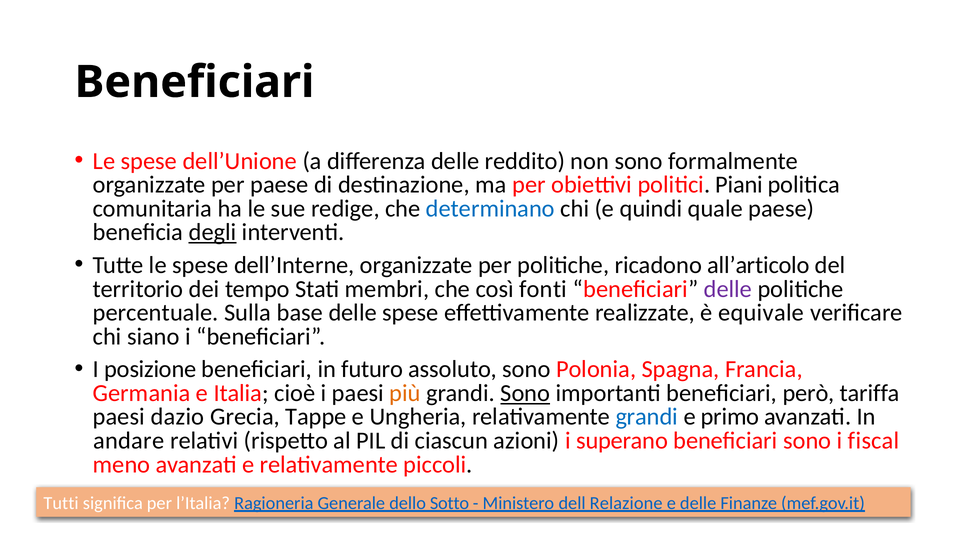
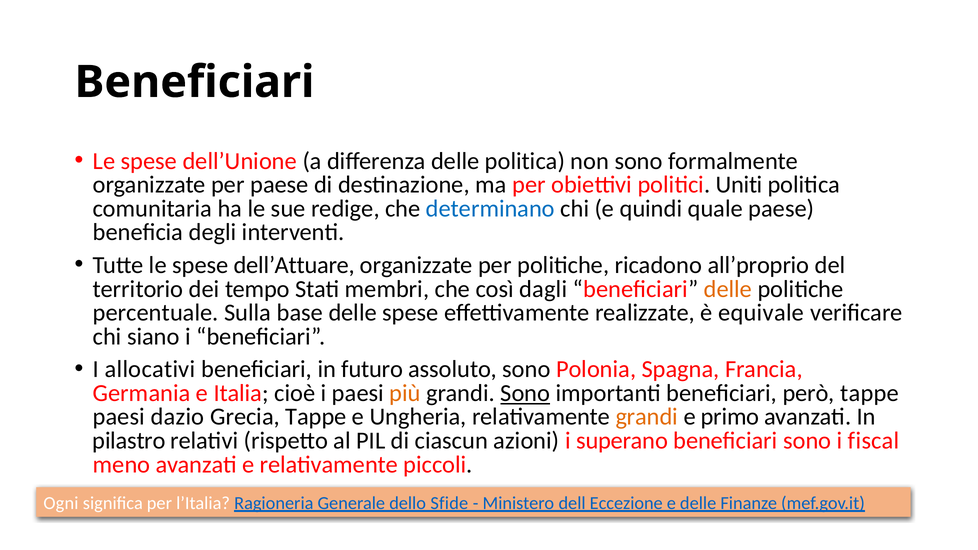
delle reddito: reddito -> politica
Piani: Piani -> Uniti
degli underline: present -> none
dell’Interne: dell’Interne -> dell’Attuare
all’articolo: all’articolo -> all’proprio
fonti: fonti -> dagli
delle at (728, 289) colour: purple -> orange
posizione: posizione -> allocativi
però tariffa: tariffa -> tappe
grandi at (647, 417) colour: blue -> orange
andare: andare -> pilastro
Tutti: Tutti -> Ogni
Sotto: Sotto -> Sfide
Relazione: Relazione -> Eccezione
